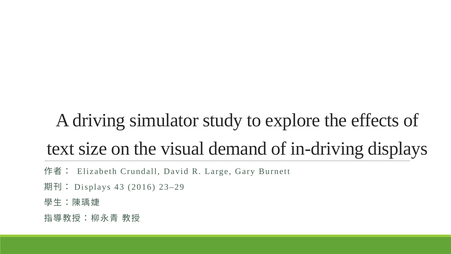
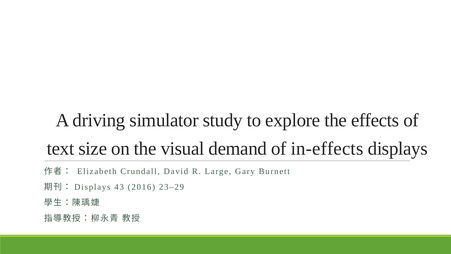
in-driving: in-driving -> in-effects
